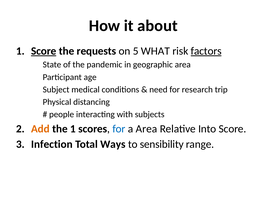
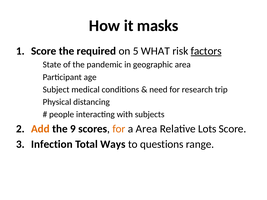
about: about -> masks
Score at (44, 51) underline: present -> none
requests: requests -> required
the 1: 1 -> 9
for at (119, 129) colour: blue -> orange
Into: Into -> Lots
sensibility: sensibility -> questions
